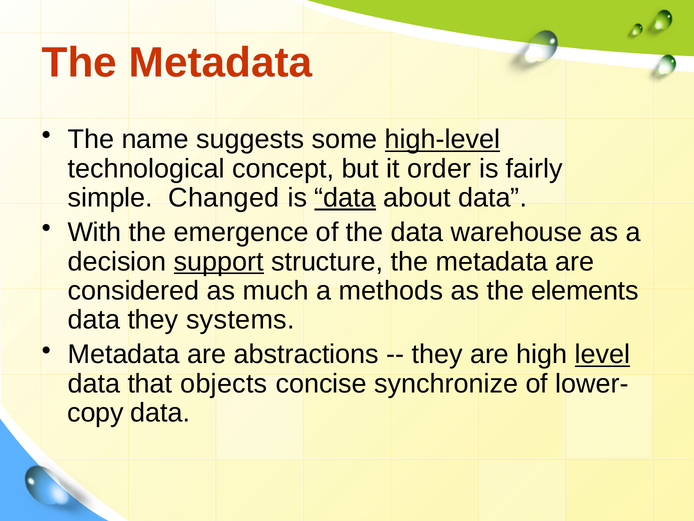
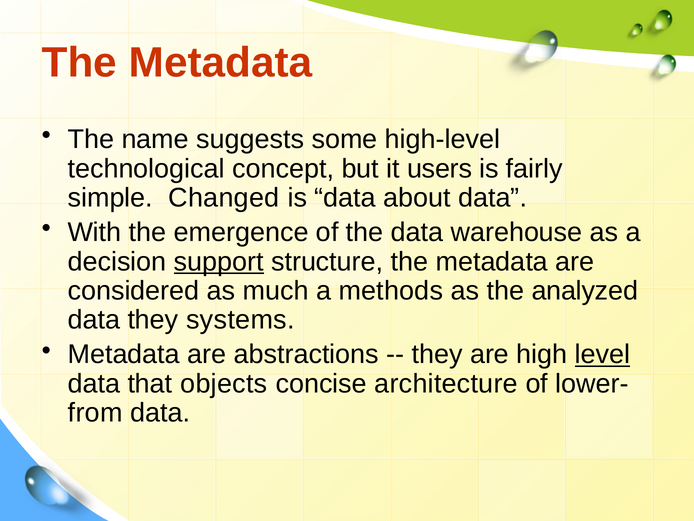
high-level underline: present -> none
order: order -> users
data at (345, 198) underline: present -> none
elements: elements -> analyzed
synchronize: synchronize -> architecture
copy: copy -> from
